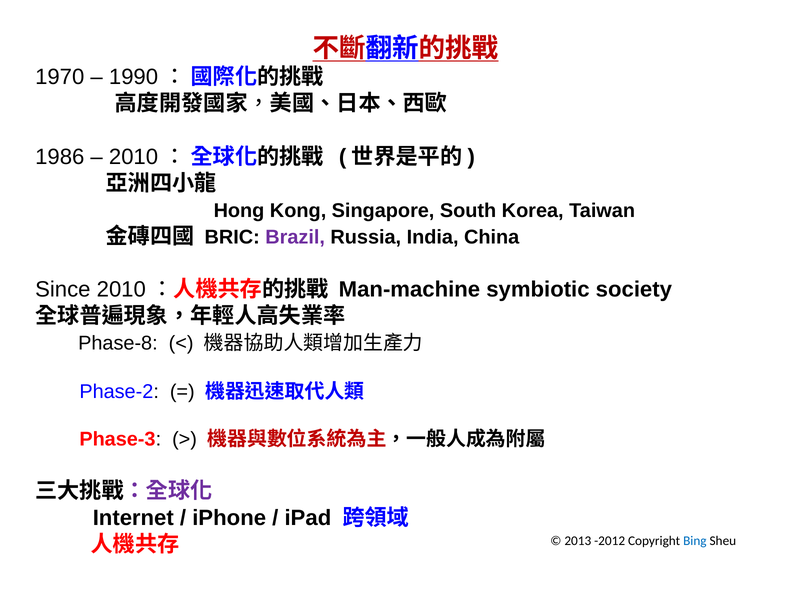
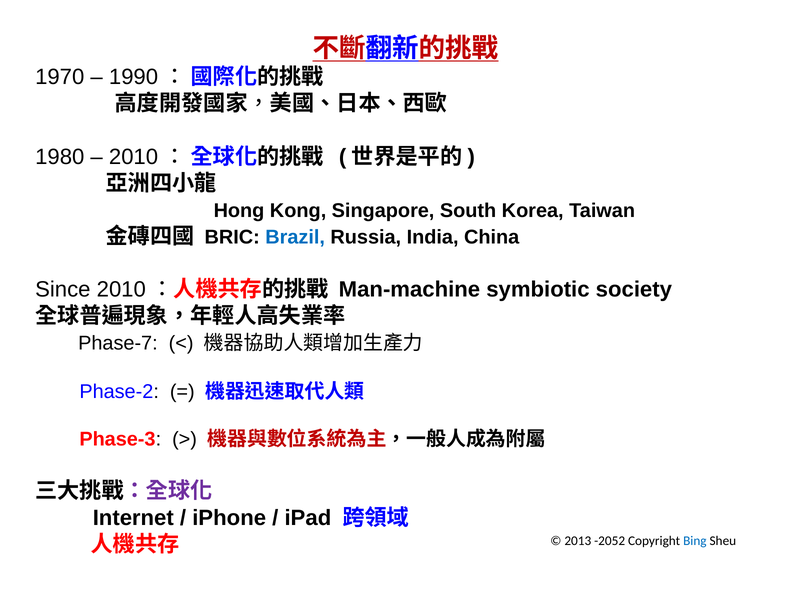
1986: 1986 -> 1980
Brazil colour: purple -> blue
Phase-8: Phase-8 -> Phase-7
-2012: -2012 -> -2052
